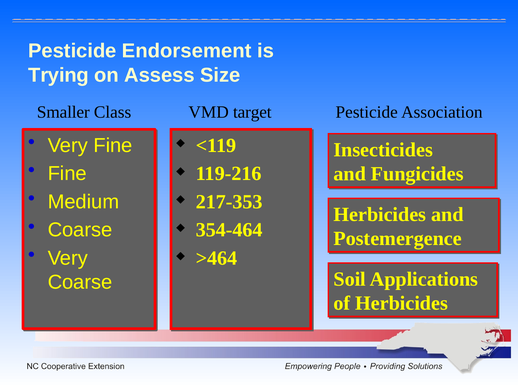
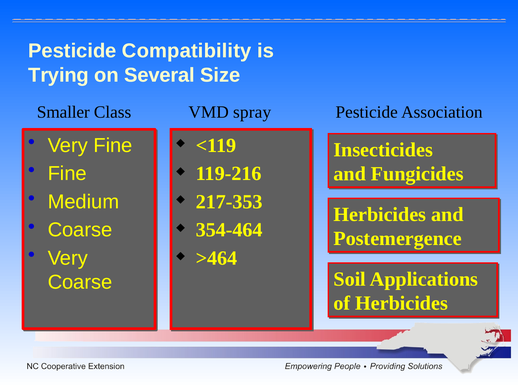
Endorsement: Endorsement -> Compatibility
Assess: Assess -> Several
target: target -> spray
